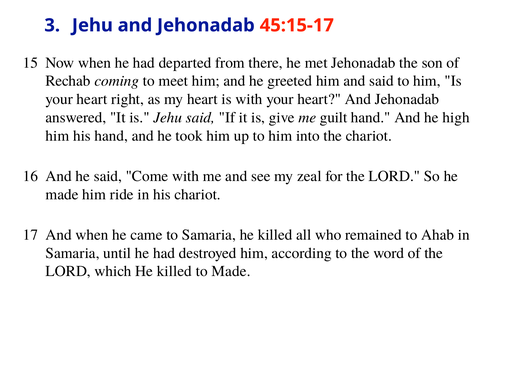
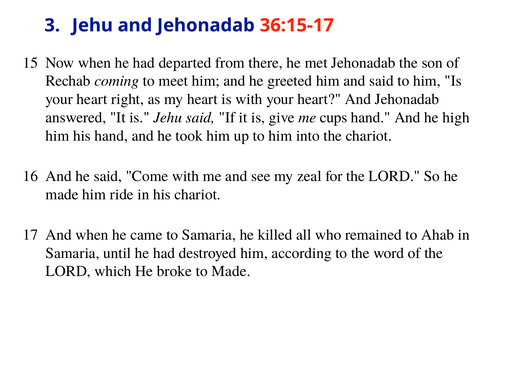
45:15-17: 45:15-17 -> 36:15-17
guilt: guilt -> cups
which He killed: killed -> broke
